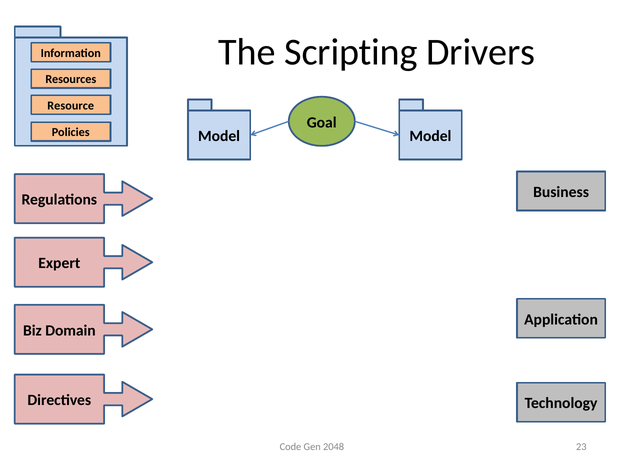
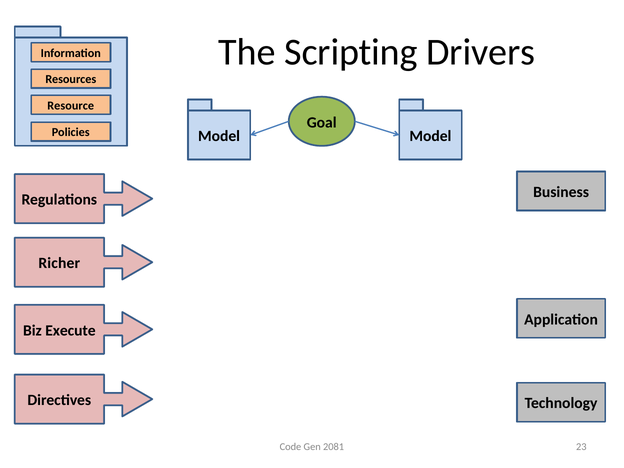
Expert: Expert -> Richer
Domain: Domain -> Execute
2048: 2048 -> 2081
